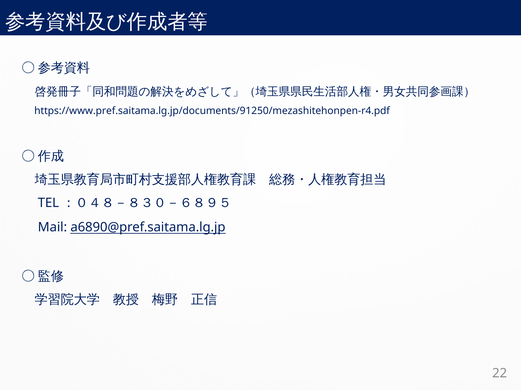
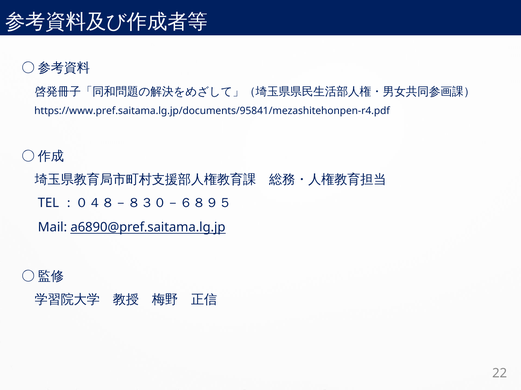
https://www.pref.saitama.lg.jp/documents/91250/mezashitehonpen-r4.pdf: https://www.pref.saitama.lg.jp/documents/91250/mezashitehonpen-r4.pdf -> https://www.pref.saitama.lg.jp/documents/95841/mezashitehonpen-r4.pdf
